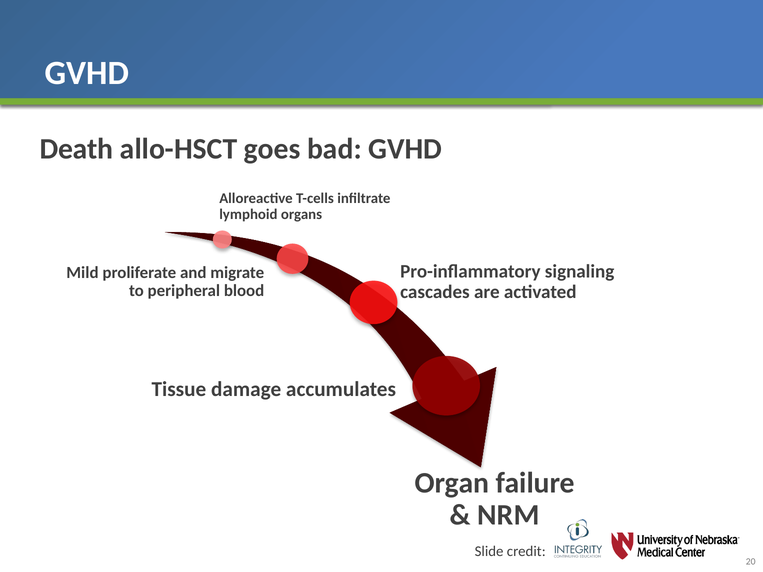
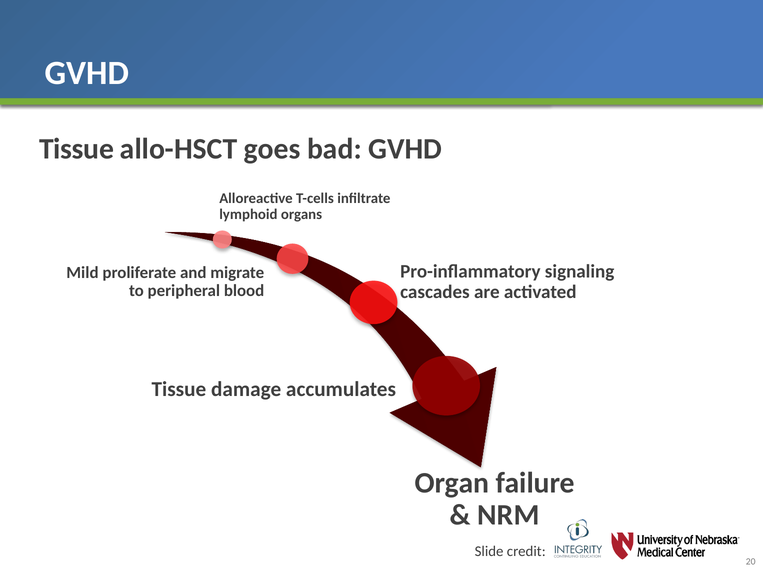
Death at (76, 149): Death -> Tissue
